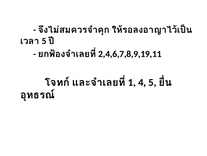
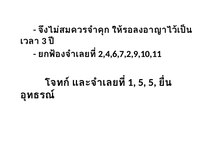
5 at (44, 41): 5 -> 3
2,4,6,7,8,9,19,11: 2,4,6,7,8,9,19,11 -> 2,4,6,7,2,9,10,11
1 4: 4 -> 5
